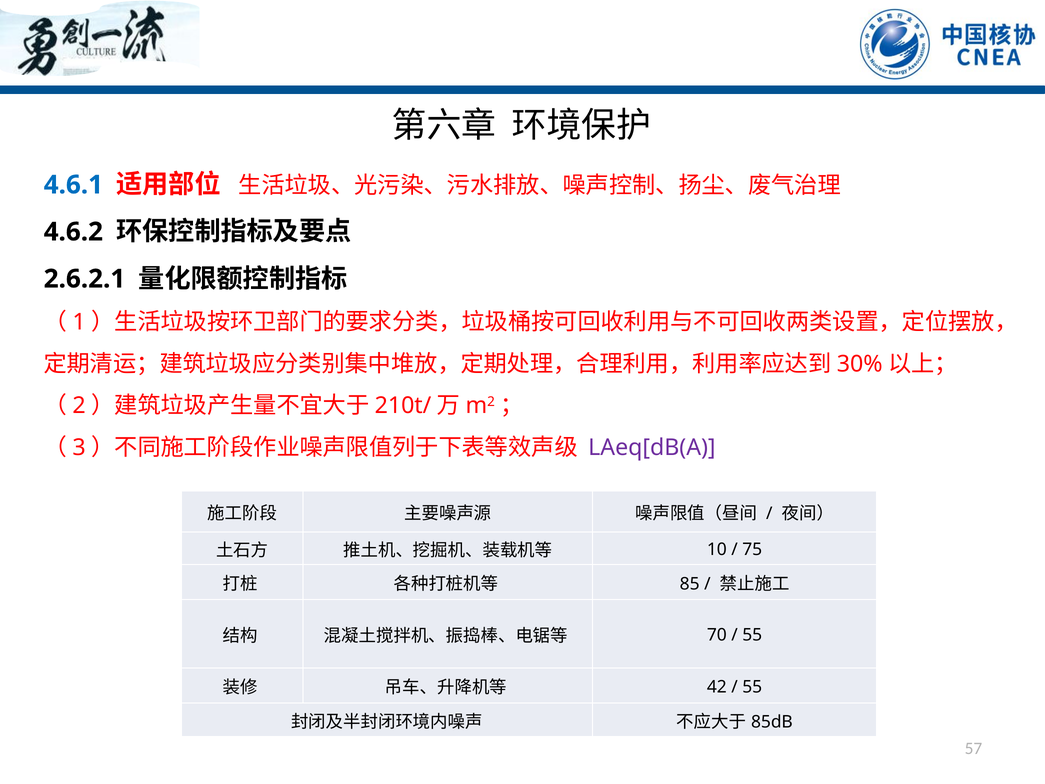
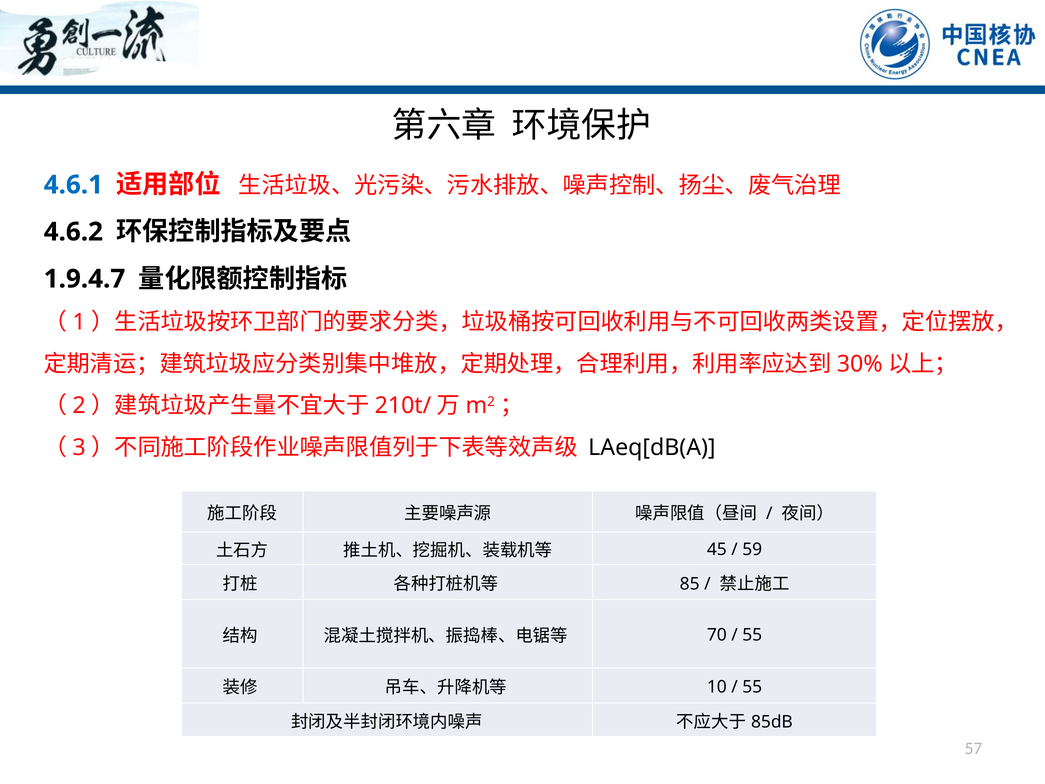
2.6.2.1: 2.6.2.1 -> 1.9.4.7
LAeq[dB(A colour: purple -> black
10: 10 -> 45
75: 75 -> 59
42: 42 -> 10
